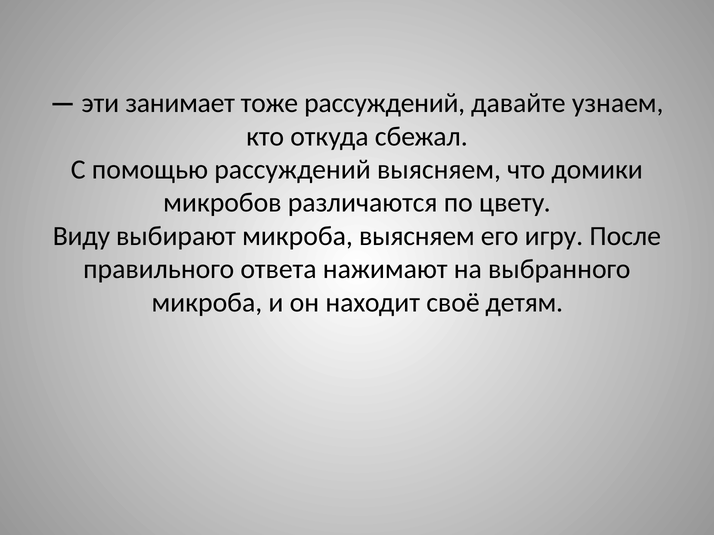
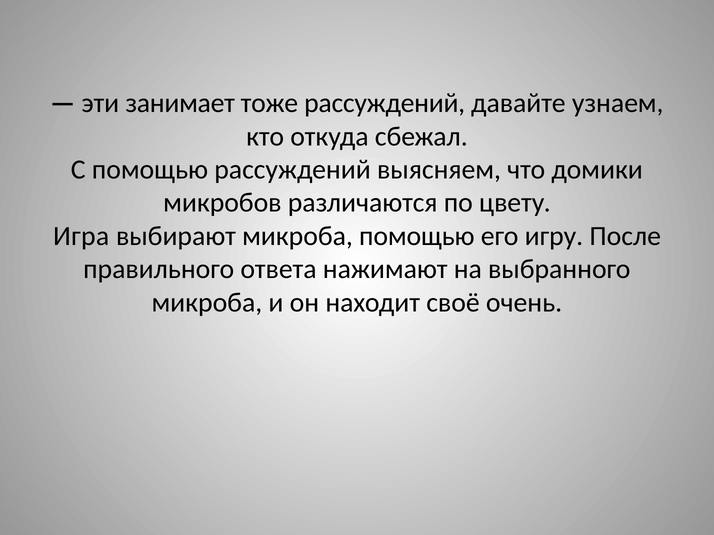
Виду: Виду -> Игра
микроба выясняем: выясняем -> помощью
детям: детям -> очень
